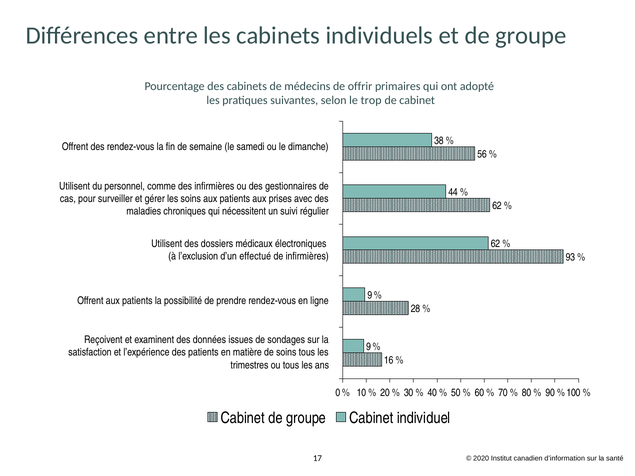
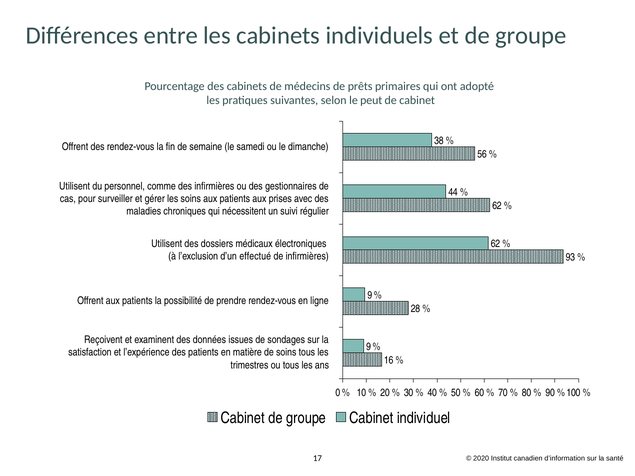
offrir: offrir -> prêts
trop: trop -> peut
